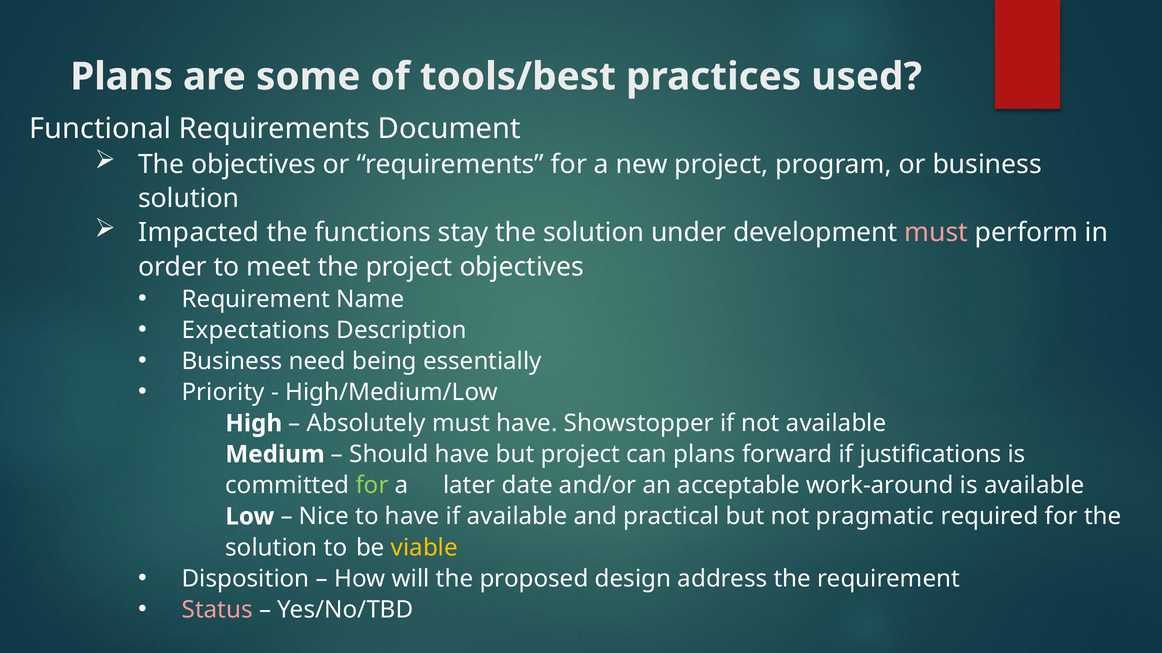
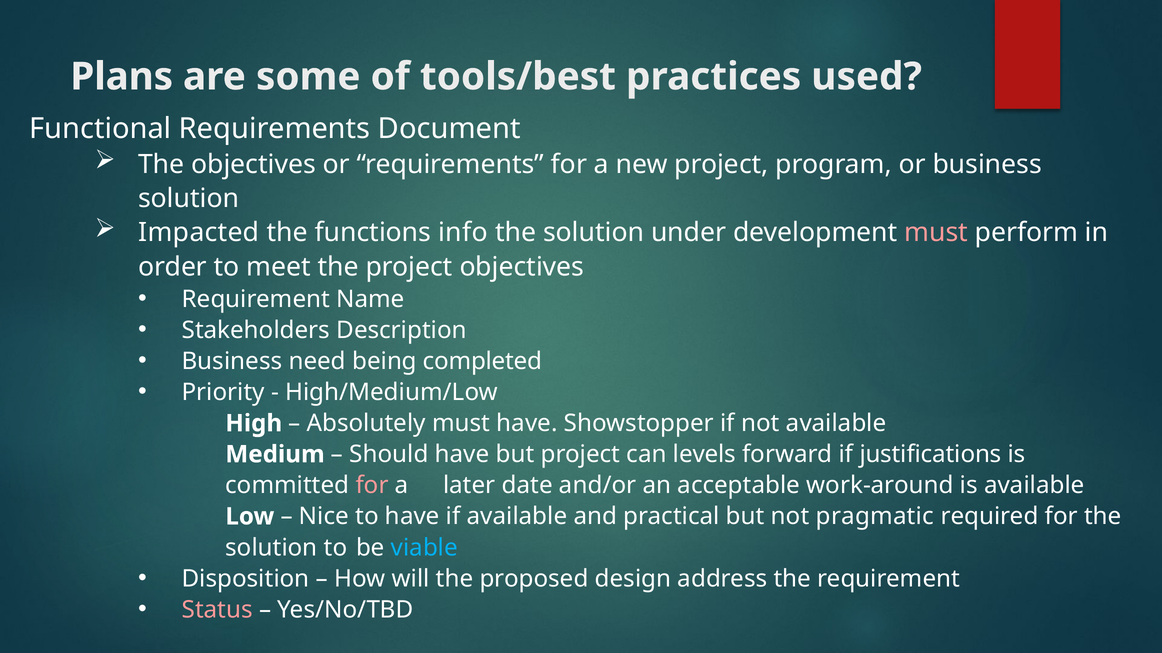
stay: stay -> info
Expectations: Expectations -> Stakeholders
essentially: essentially -> completed
can plans: plans -> levels
for at (372, 486) colour: light green -> pink
viable colour: yellow -> light blue
